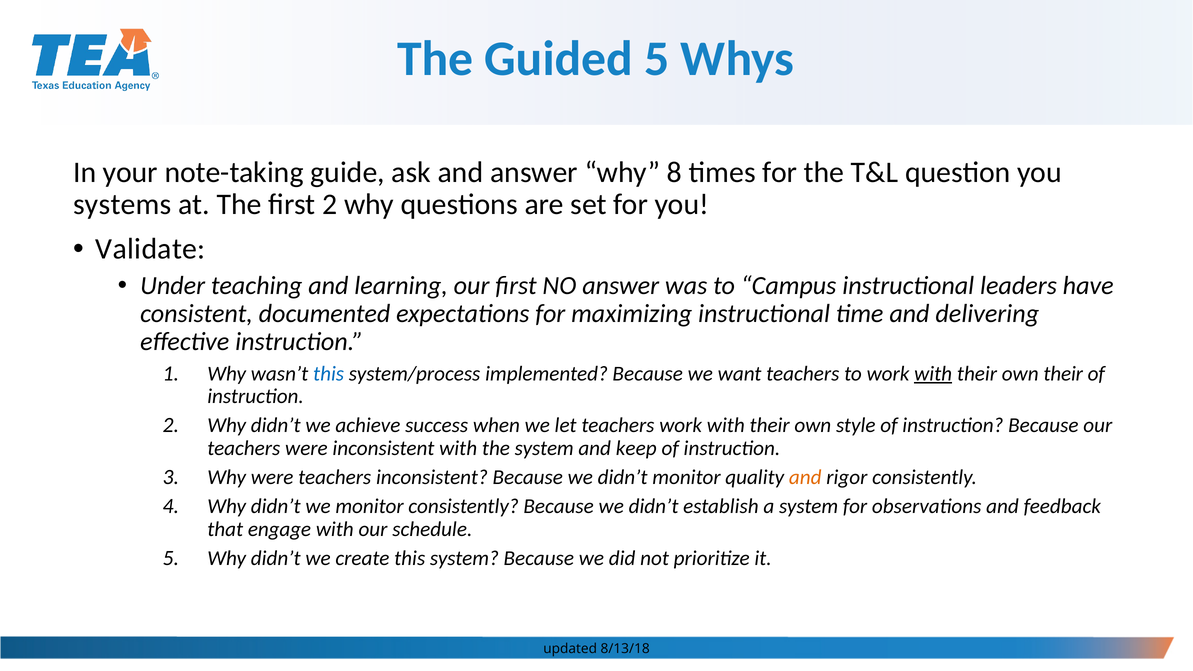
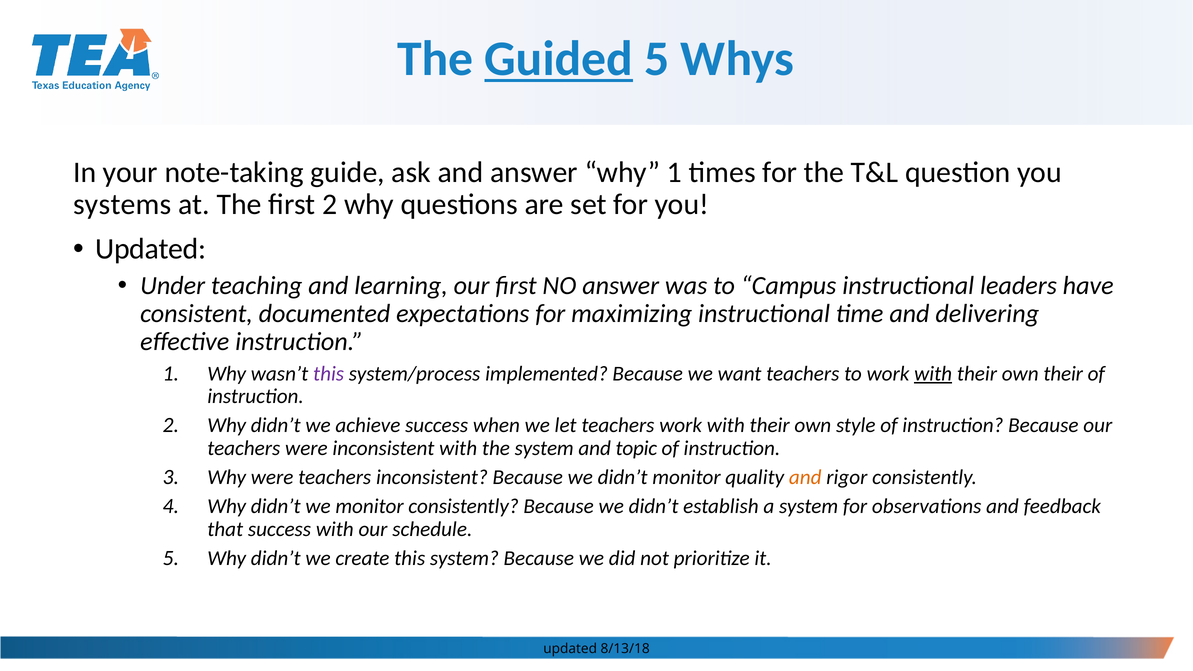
Guided underline: none -> present
why 8: 8 -> 1
Validate at (150, 249): Validate -> Updated
this at (329, 374) colour: blue -> purple
keep: keep -> topic
that engage: engage -> success
